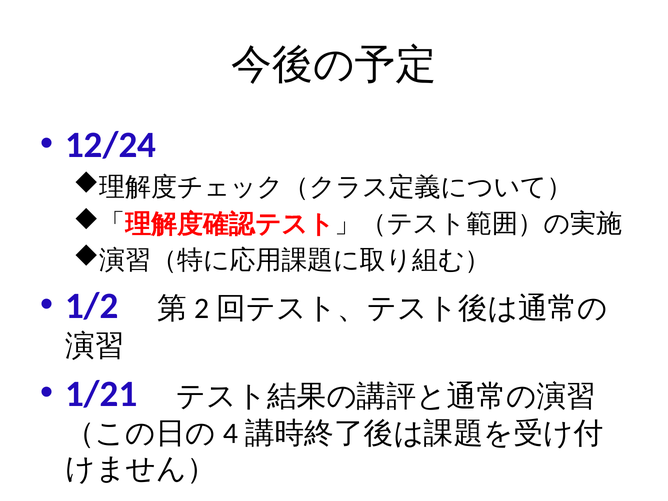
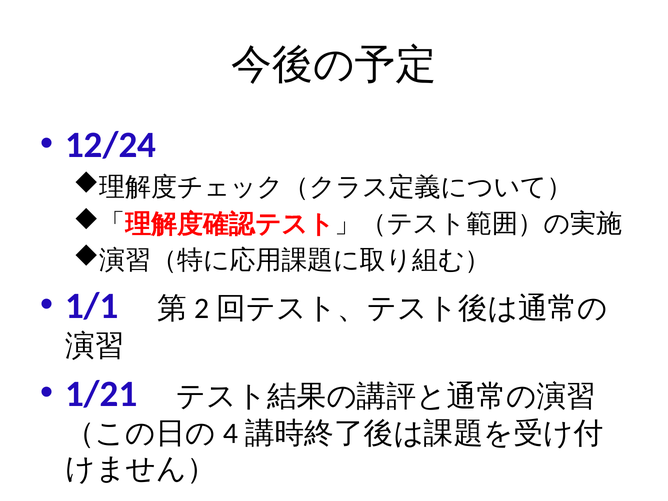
1/2: 1/2 -> 1/1
